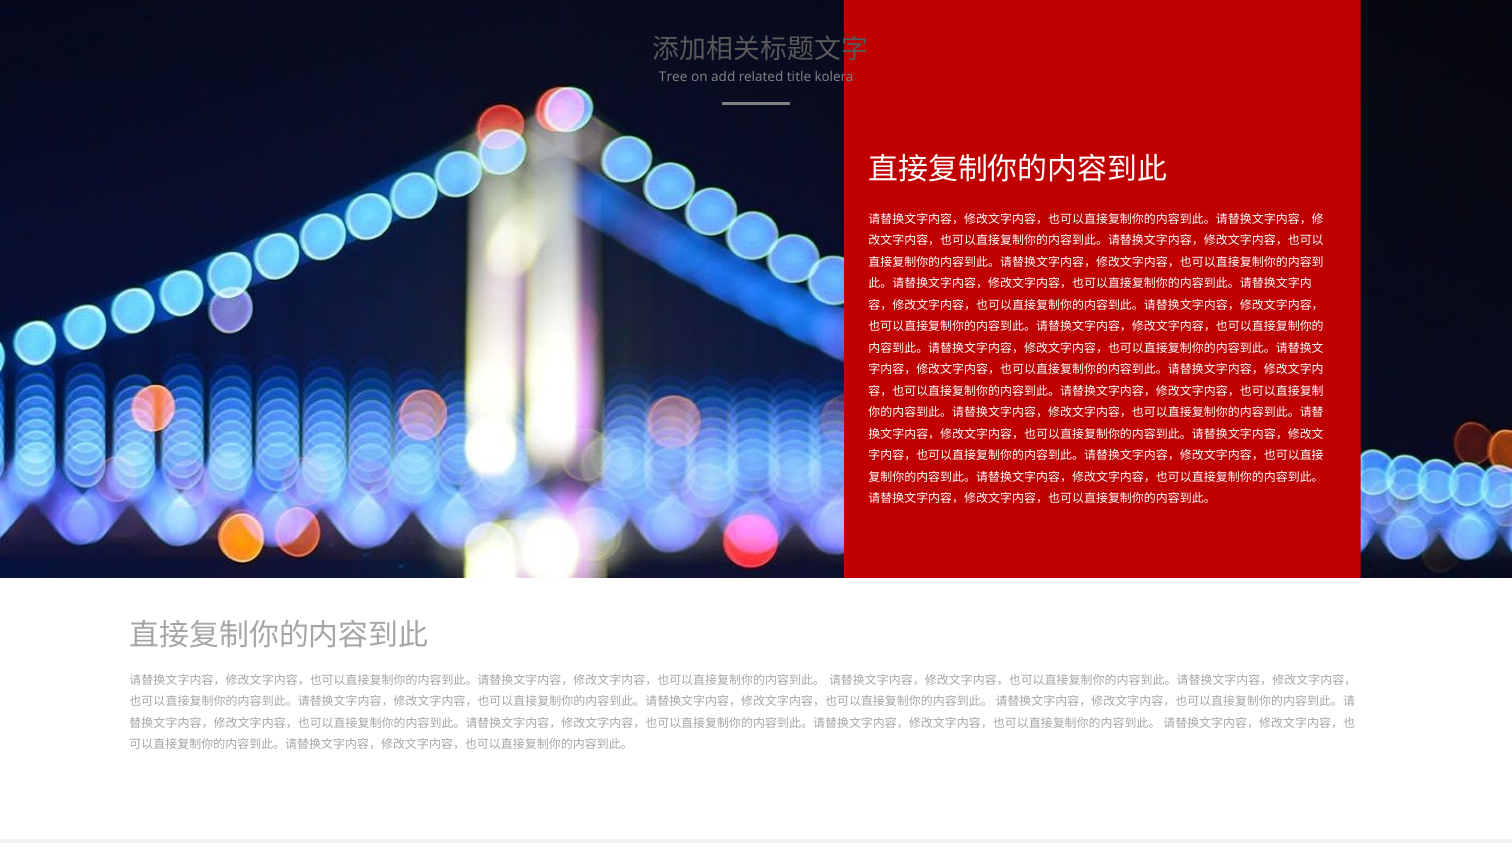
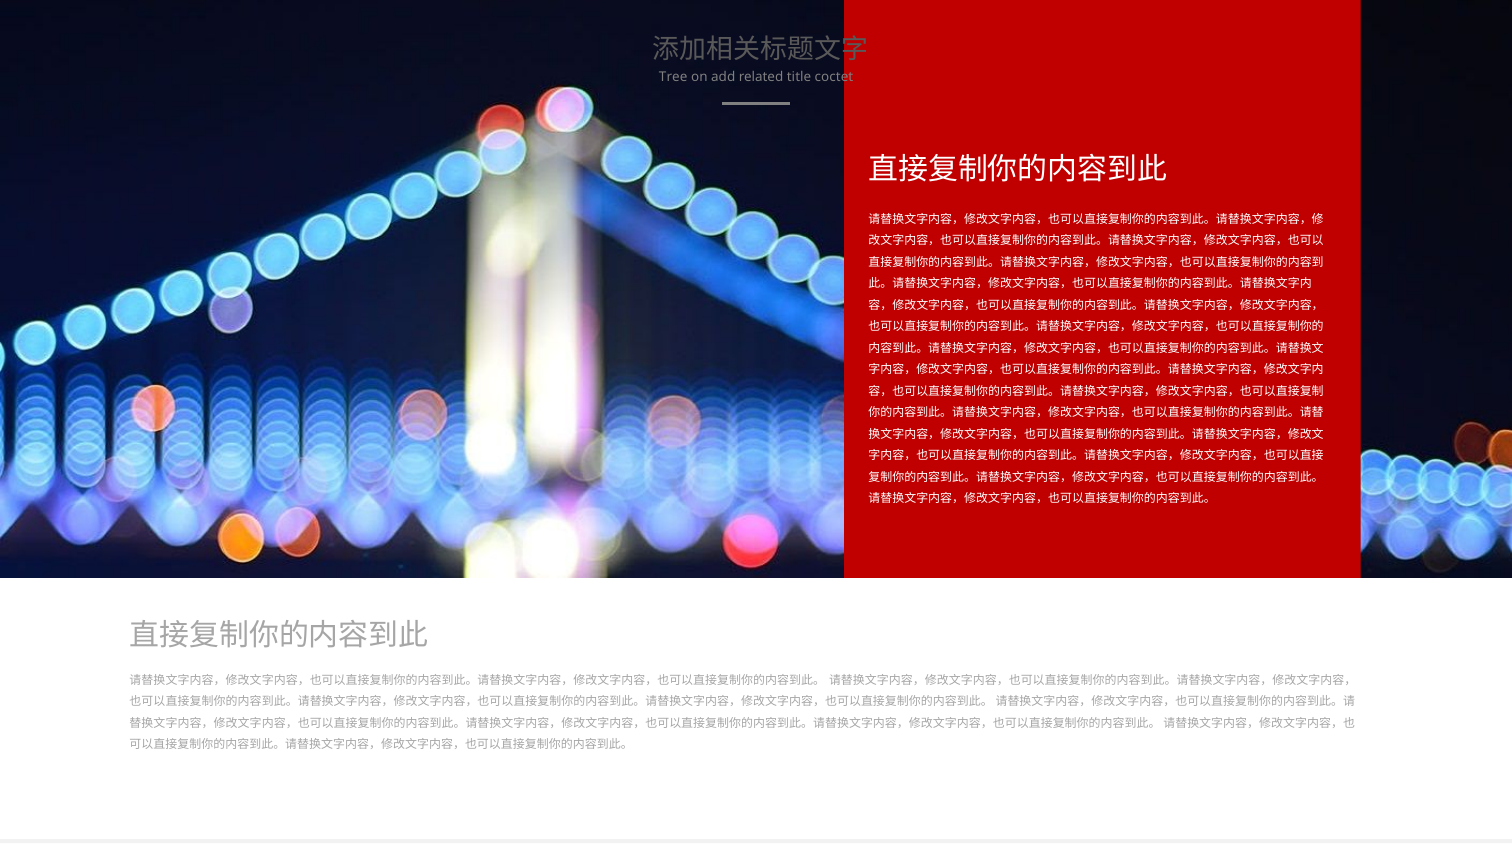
kolera: kolera -> coctet
